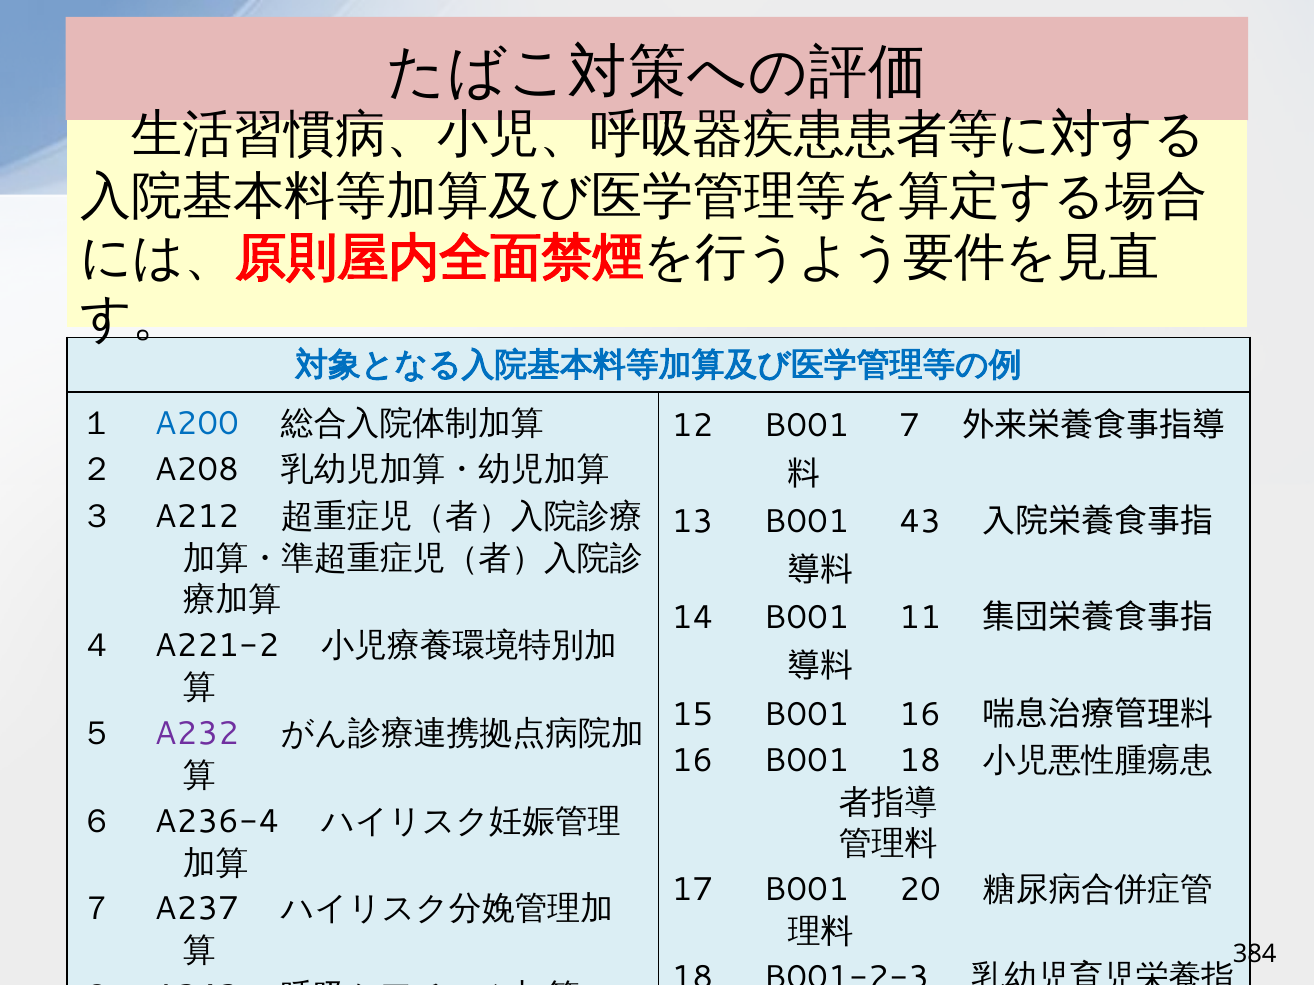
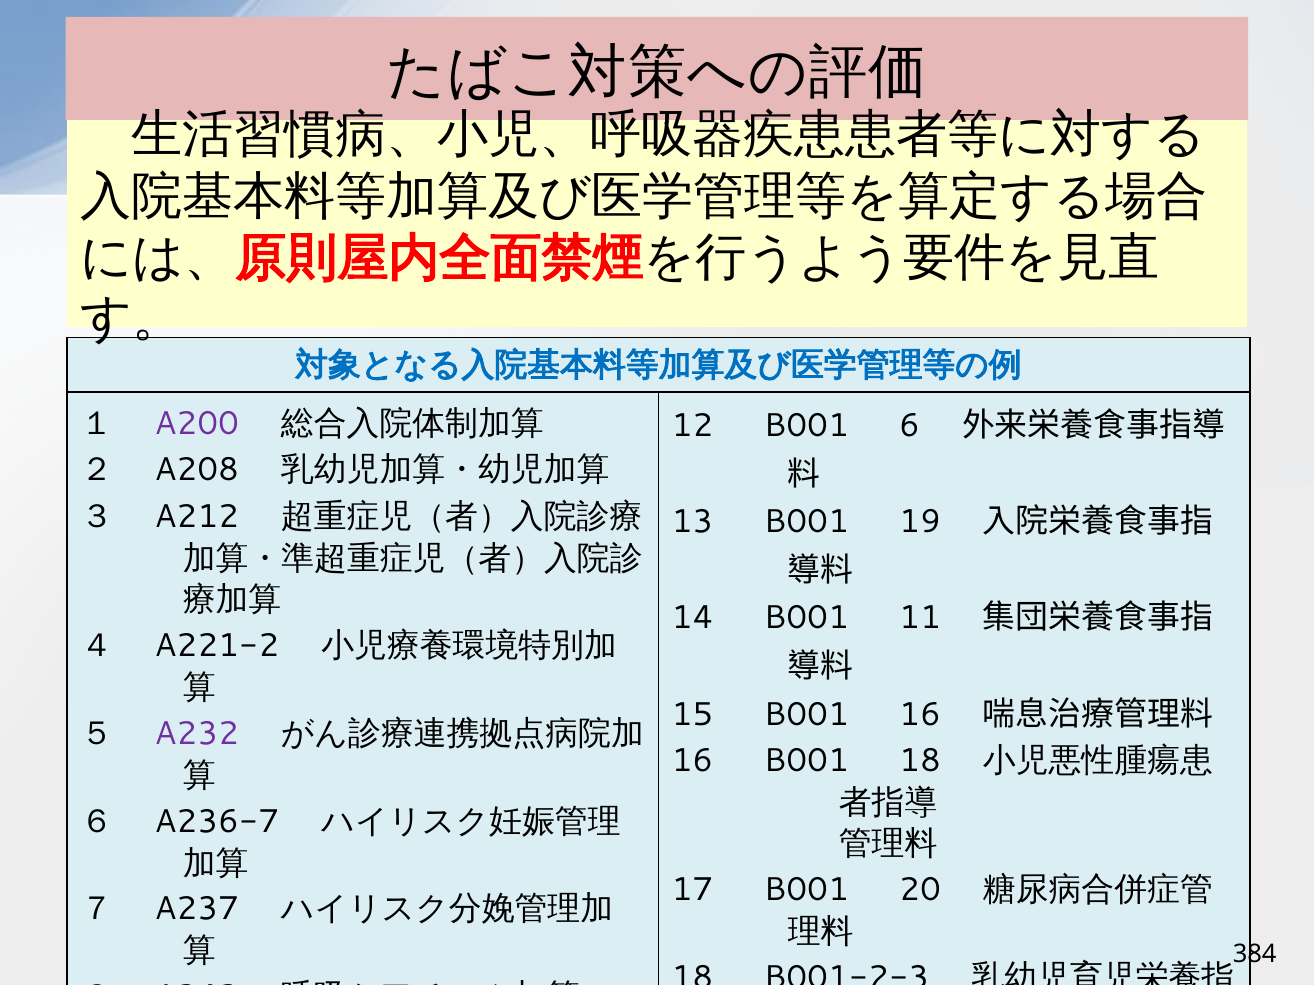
A200 colour: blue -> purple
7: 7 -> 6
B001 43: 43 -> 19
A236-4: A236-4 -> A236-7
